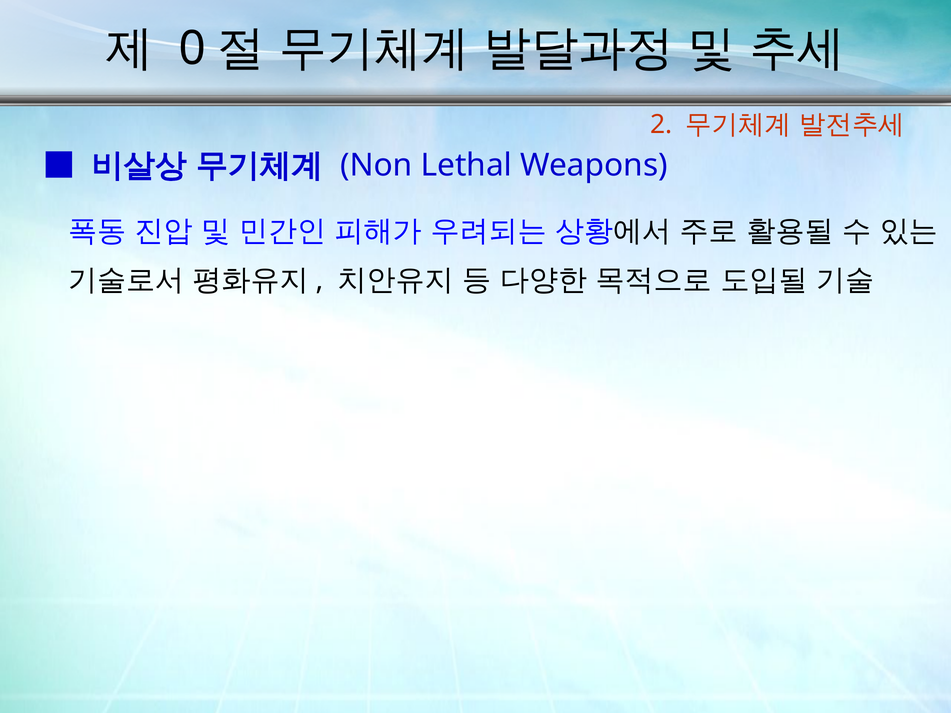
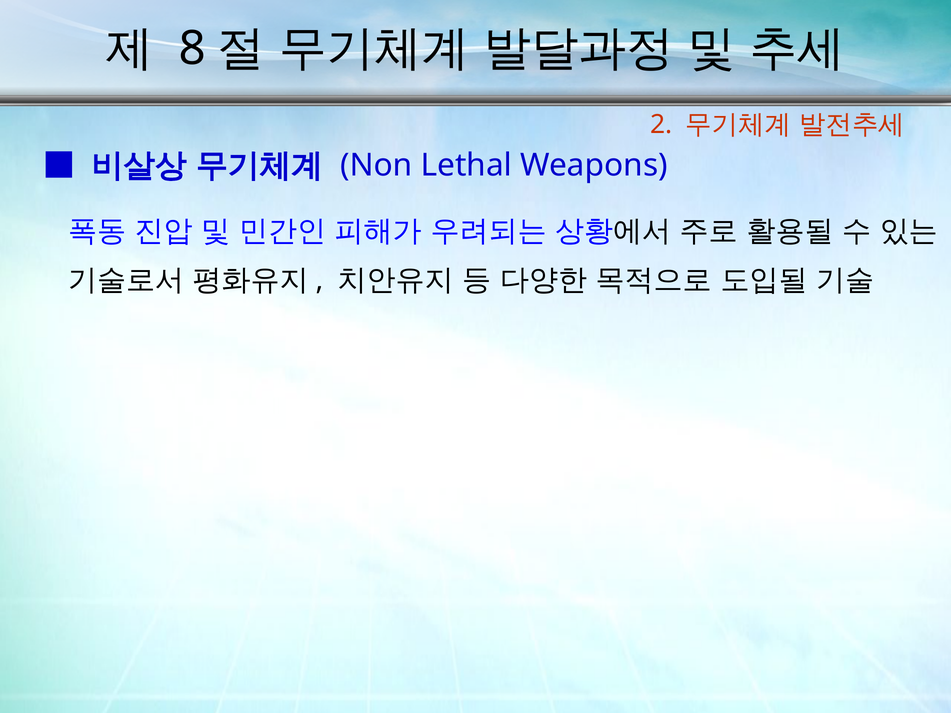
0: 0 -> 8
